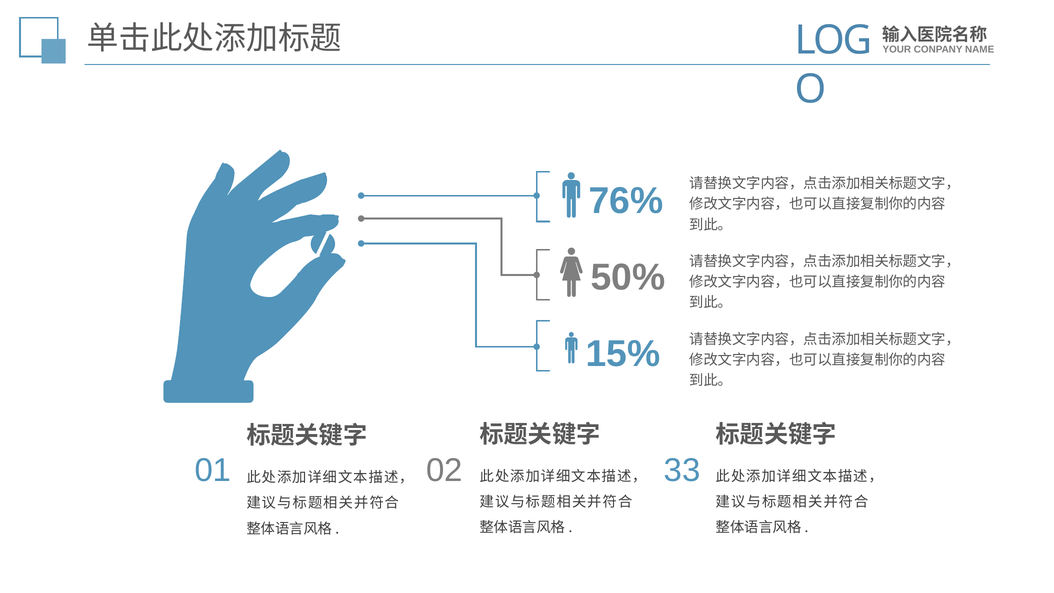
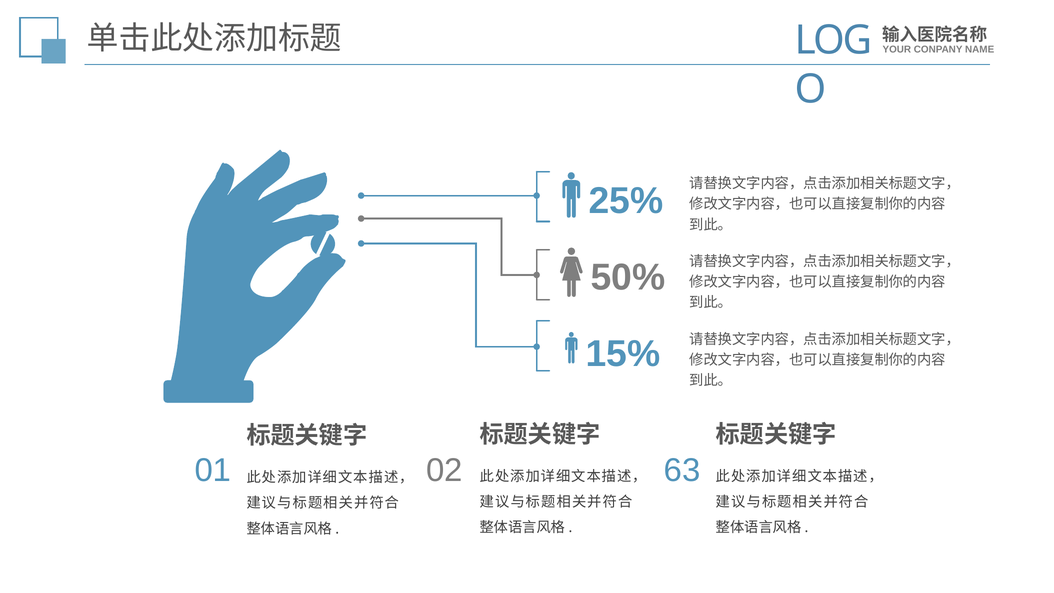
76%: 76% -> 25%
33: 33 -> 63
